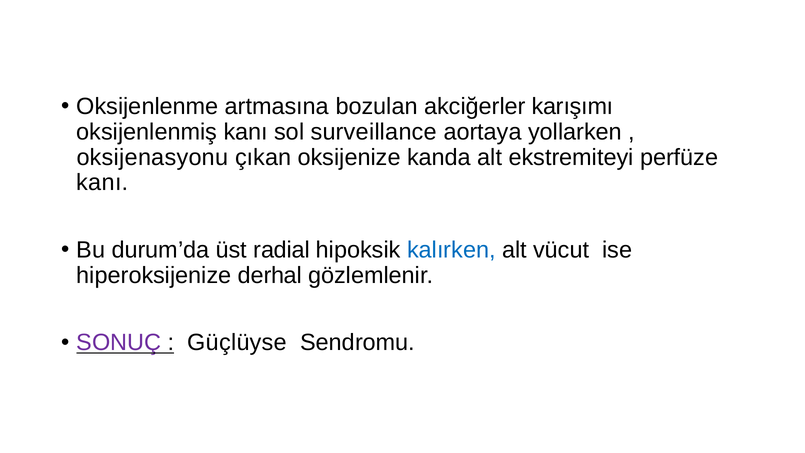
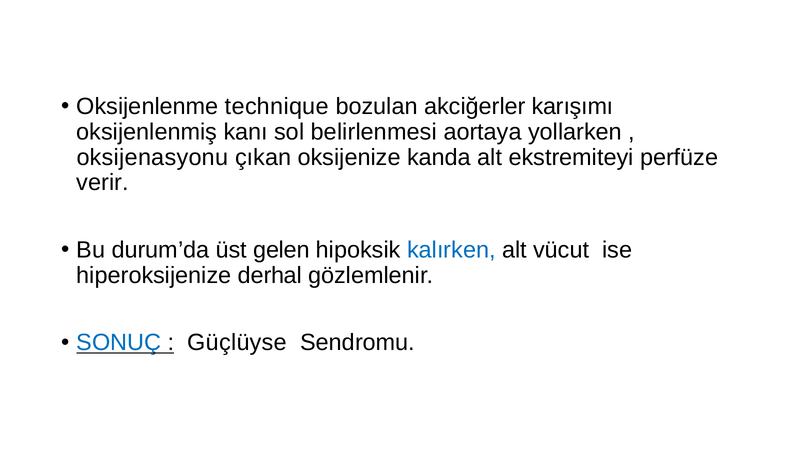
artmasına: artmasına -> technique
surveillance: surveillance -> belirlenmesi
kanı at (102, 183): kanı -> verir
radial: radial -> gelen
SONUÇ colour: purple -> blue
